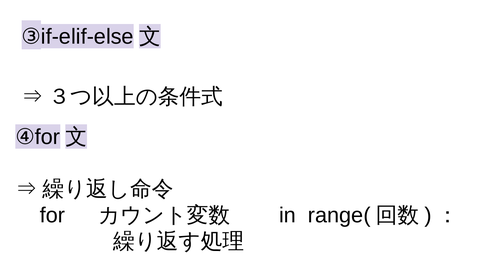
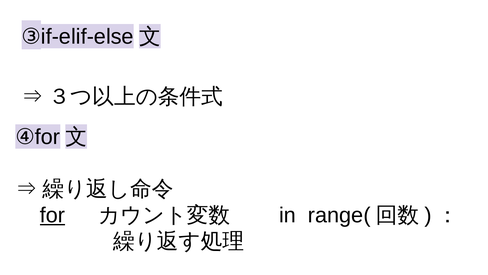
for underline: none -> present
